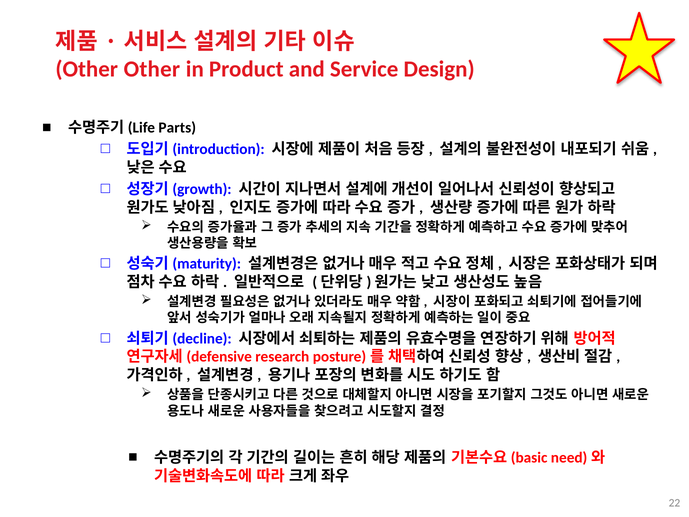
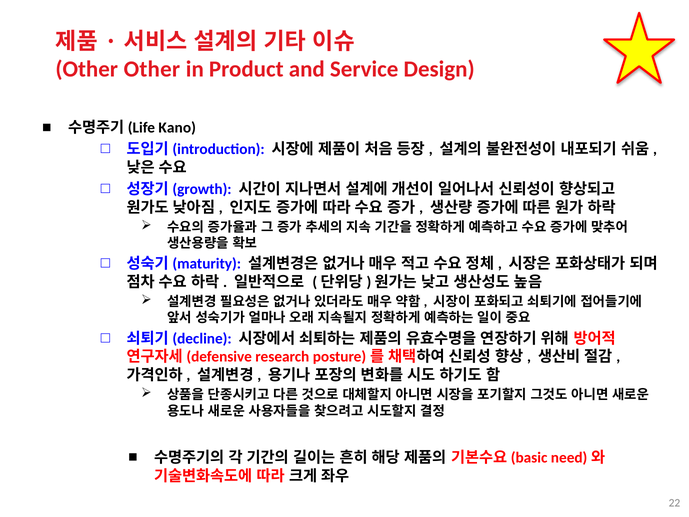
Parts: Parts -> Kano
